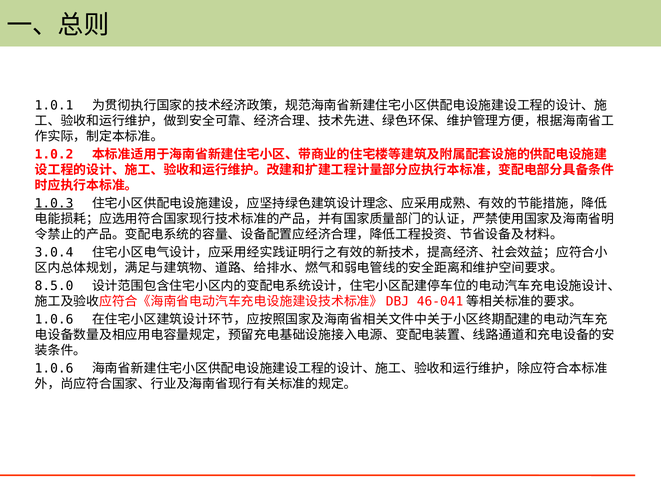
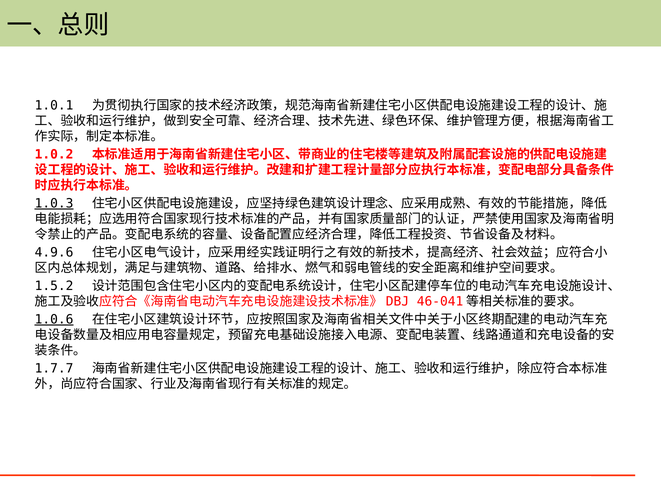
3.0.4: 3.0.4 -> 4.9.6
8.5.0: 8.5.0 -> 1.5.2
1.0.6 at (54, 319) underline: none -> present
1.0.6 at (54, 368): 1.0.6 -> 1.7.7
